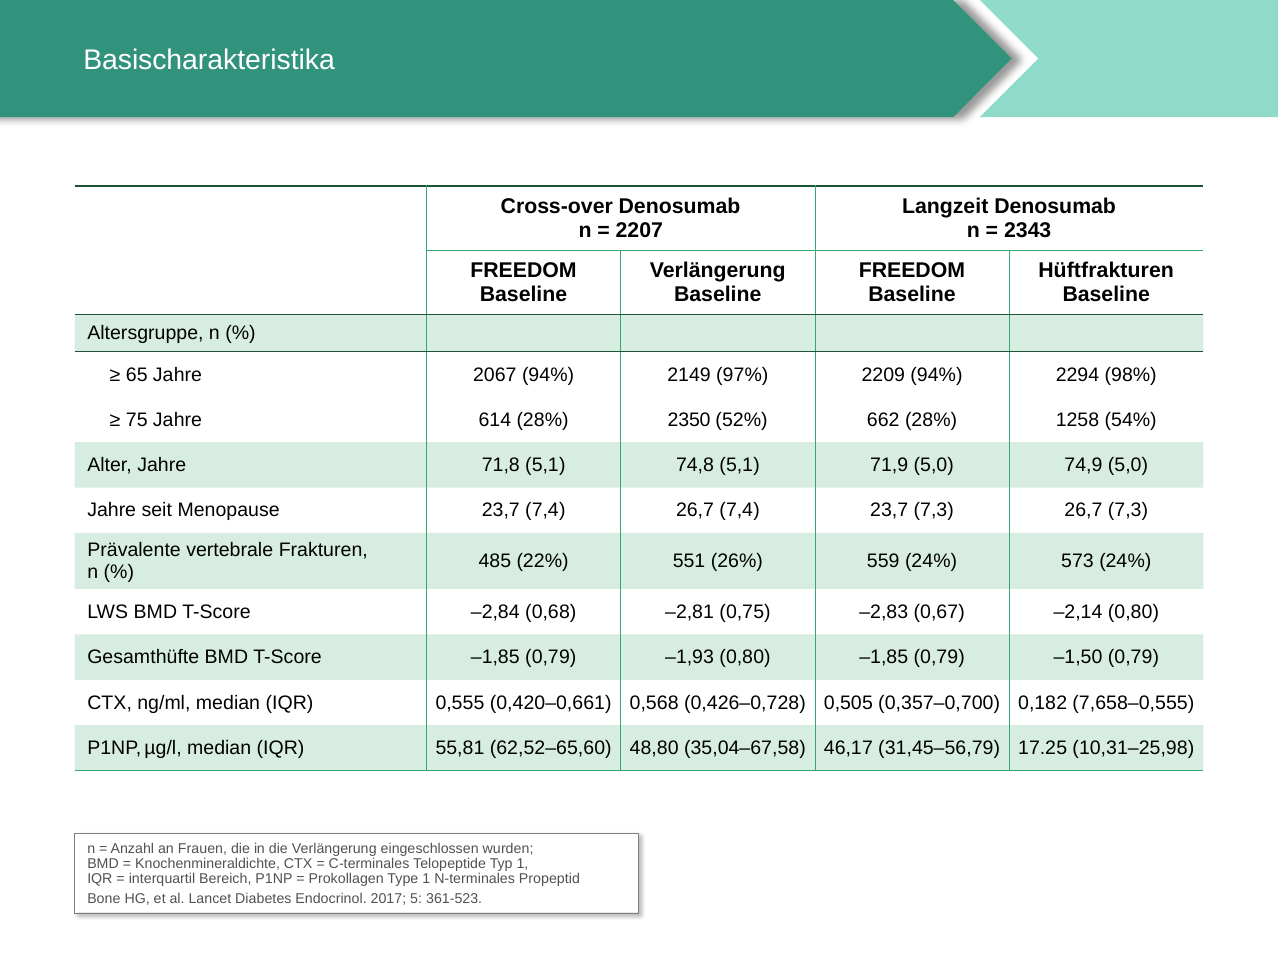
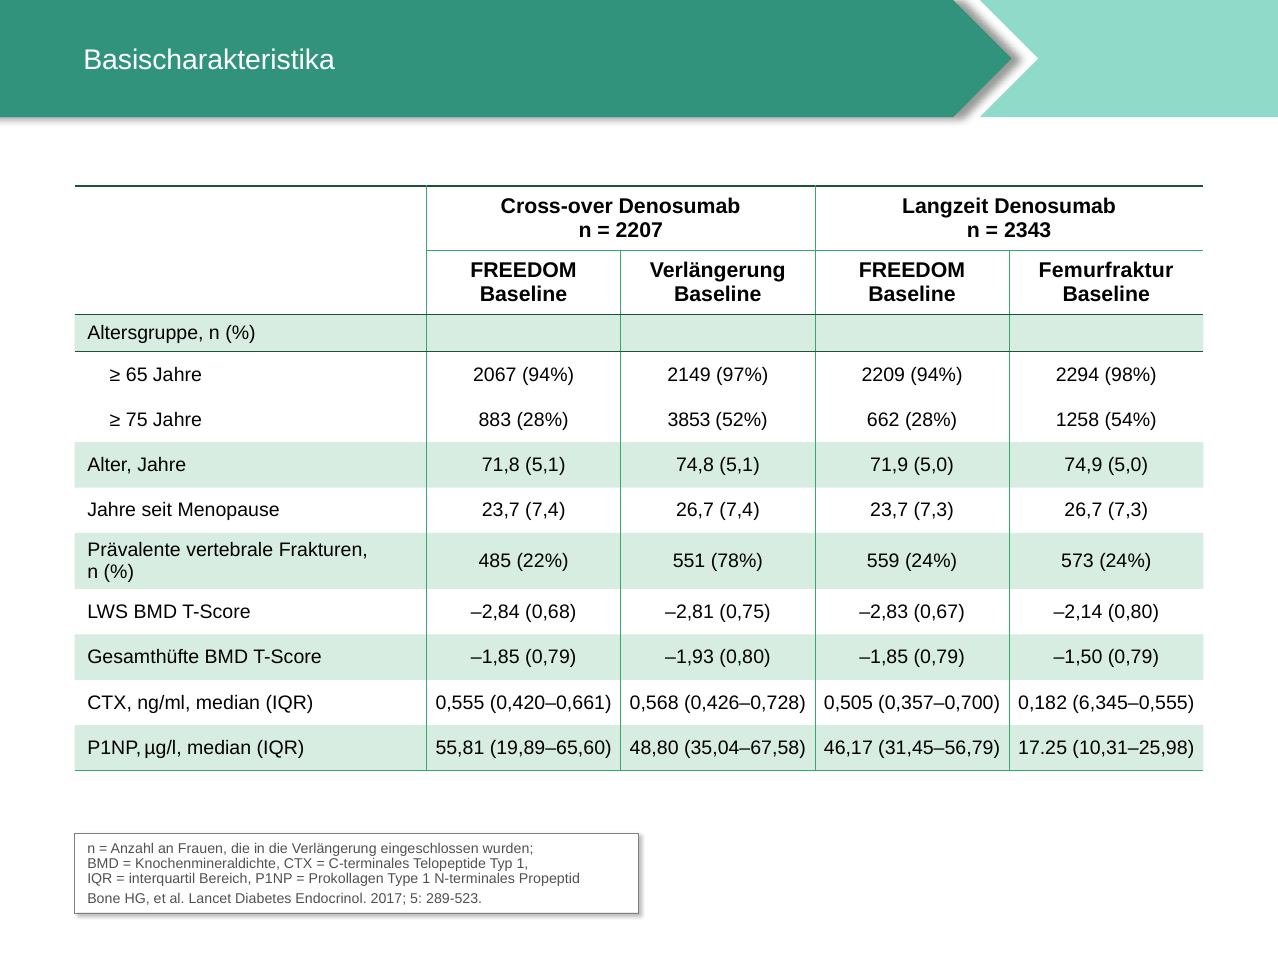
Hüftfrakturen: Hüftfrakturen -> Femurfraktur
614: 614 -> 883
2350: 2350 -> 3853
26%: 26% -> 78%
7,658–0,555: 7,658–0,555 -> 6,345–0,555
62,52–65,60: 62,52–65,60 -> 19,89–65,60
361-523: 361-523 -> 289-523
